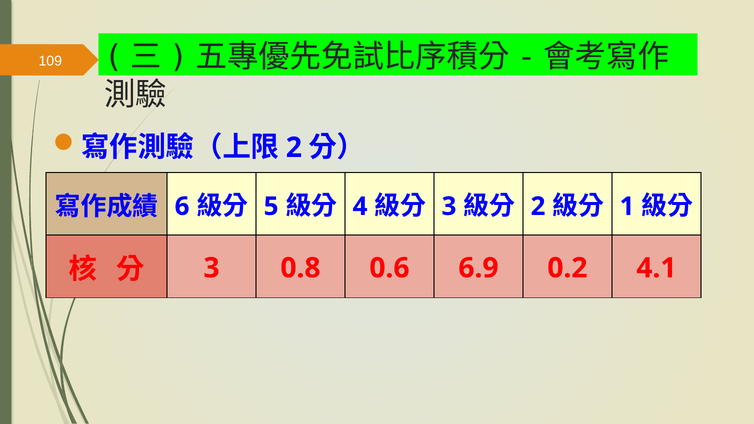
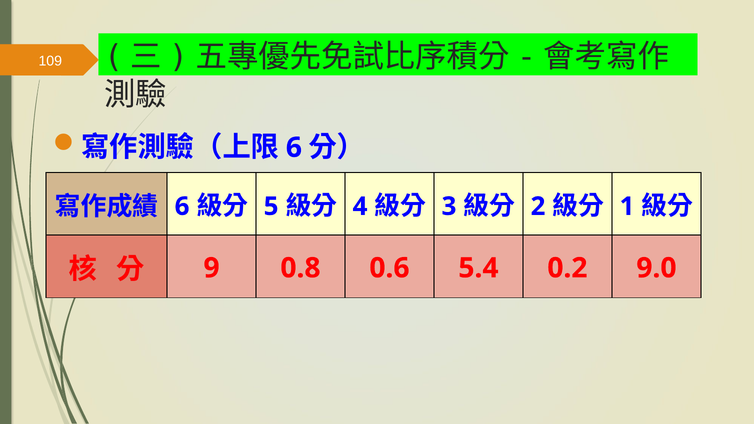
2 at (294, 148): 2 -> 6
3 at (212, 268): 3 -> 9
6.9: 6.9 -> 5.4
4.1: 4.1 -> 9.0
